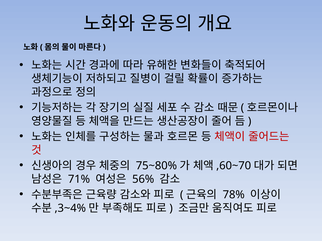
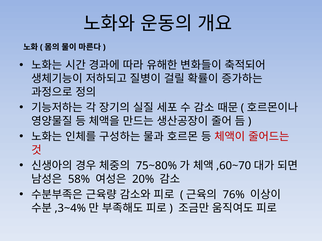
71%: 71% -> 58%
56%: 56% -> 20%
78%: 78% -> 76%
